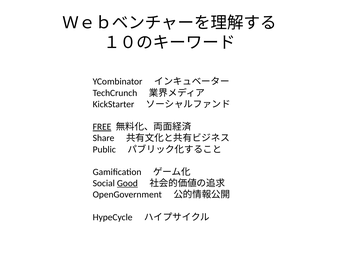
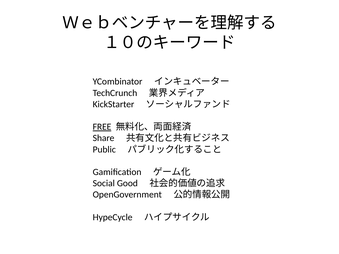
Good underline: present -> none
